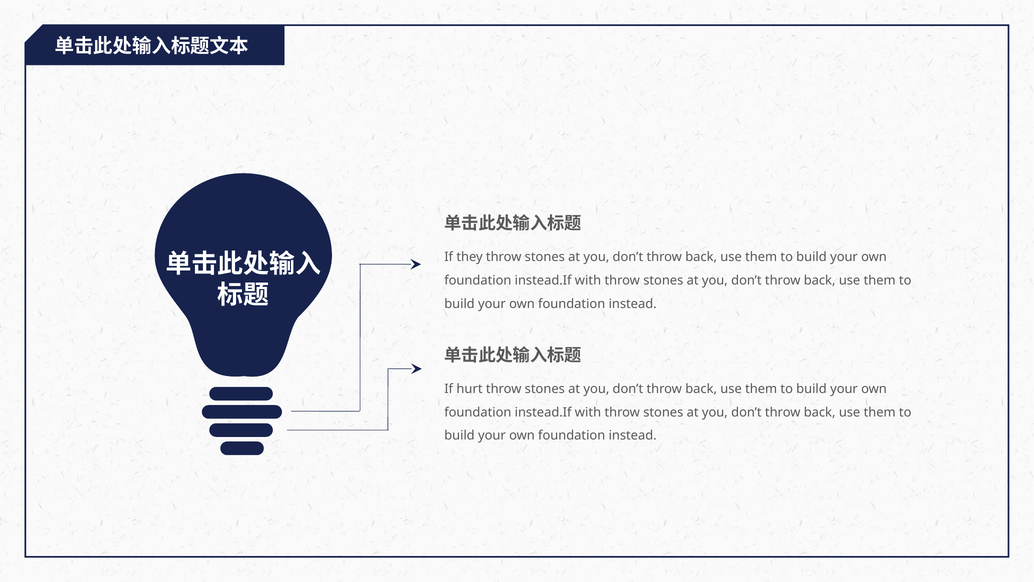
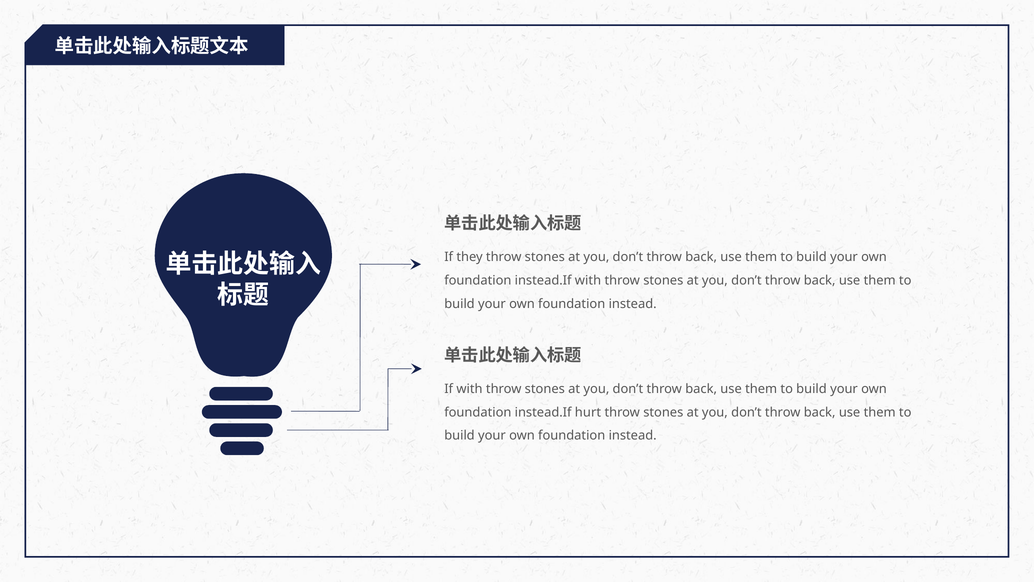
If hurt: hurt -> with
with at (588, 412): with -> hurt
